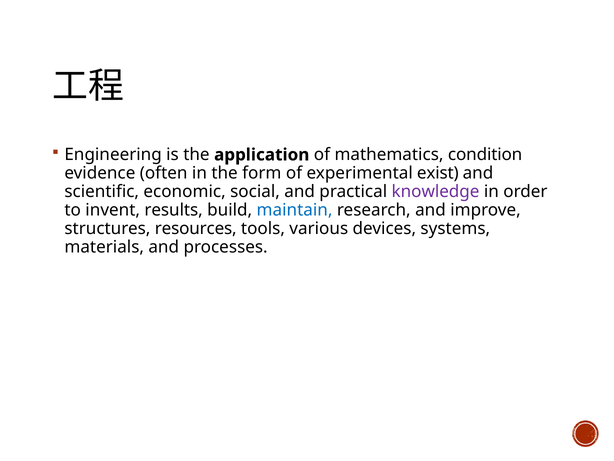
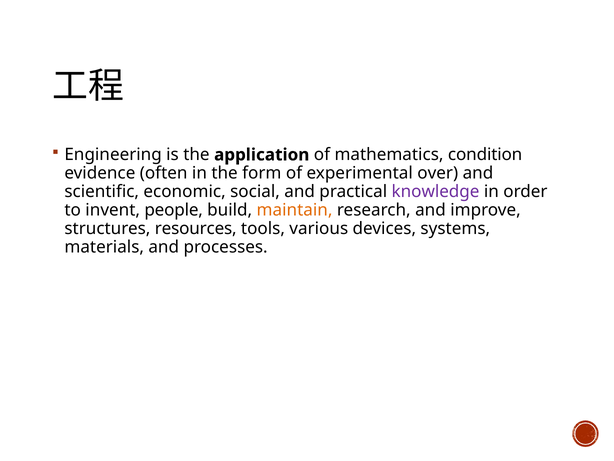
exist: exist -> over
results: results -> people
maintain colour: blue -> orange
